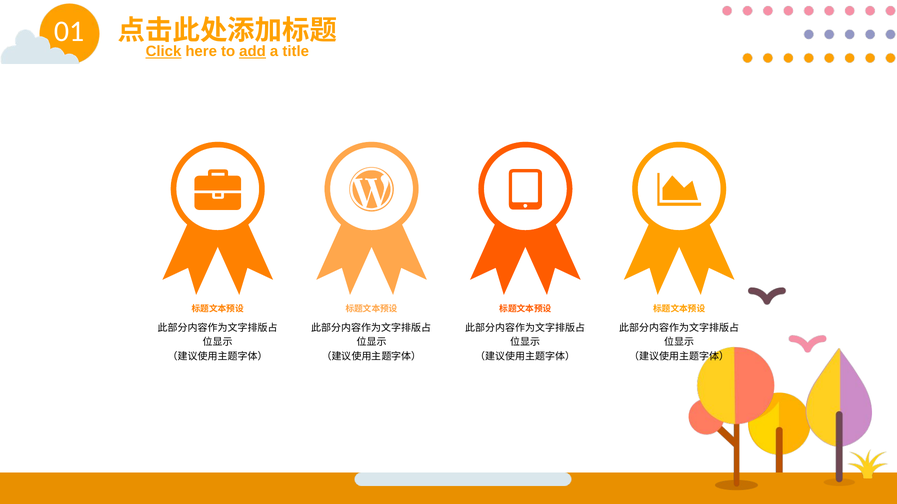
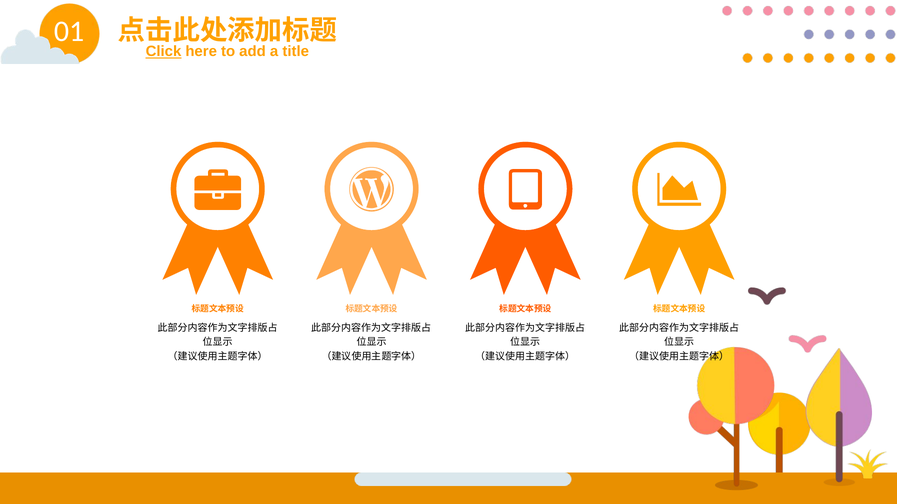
add underline: present -> none
